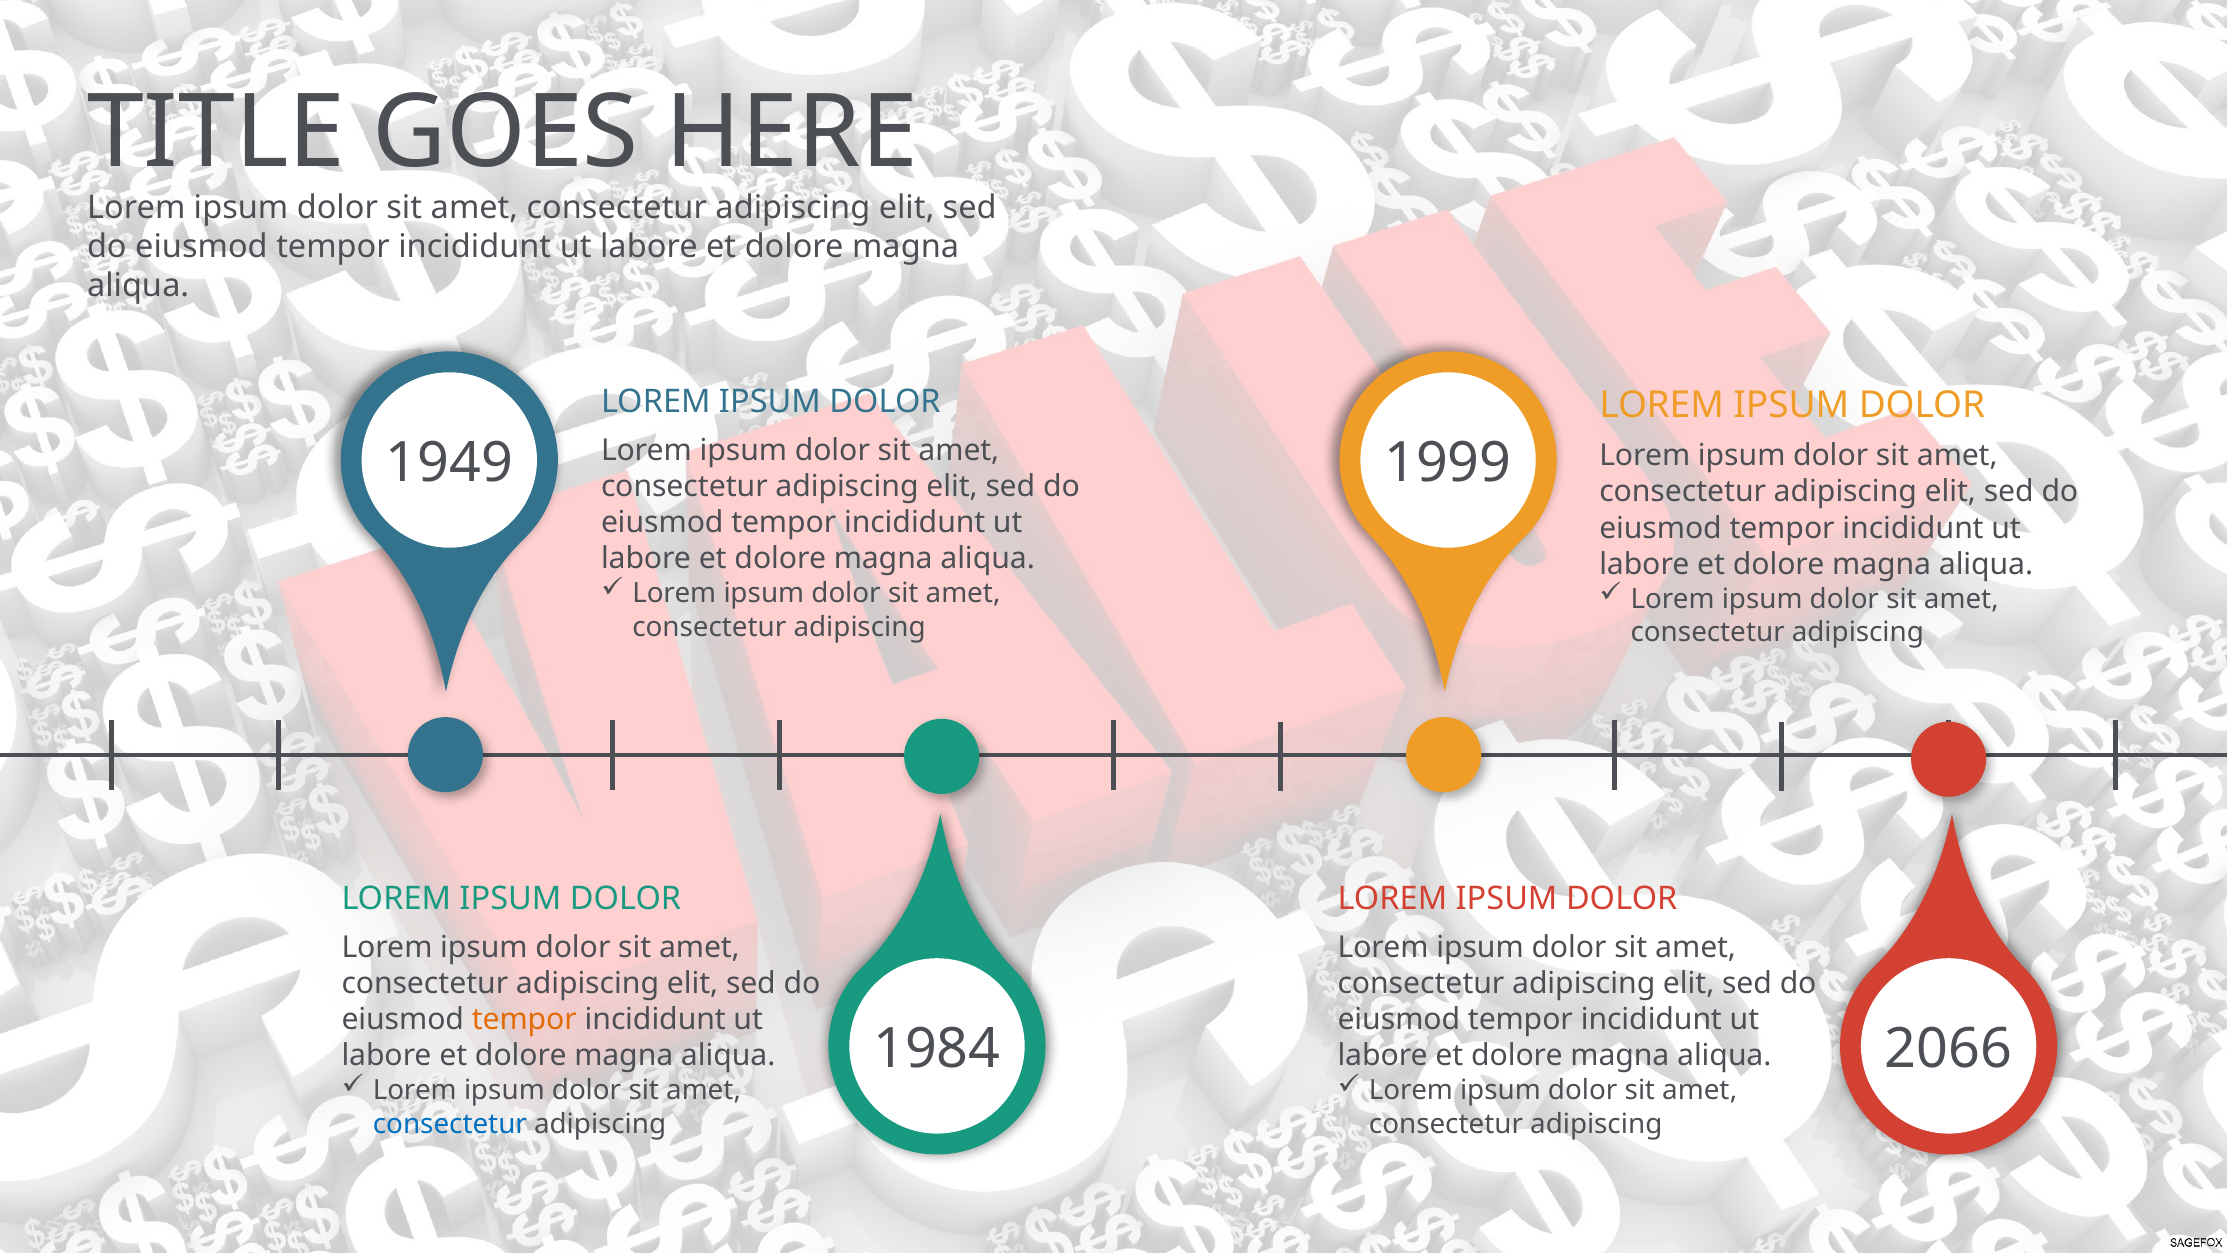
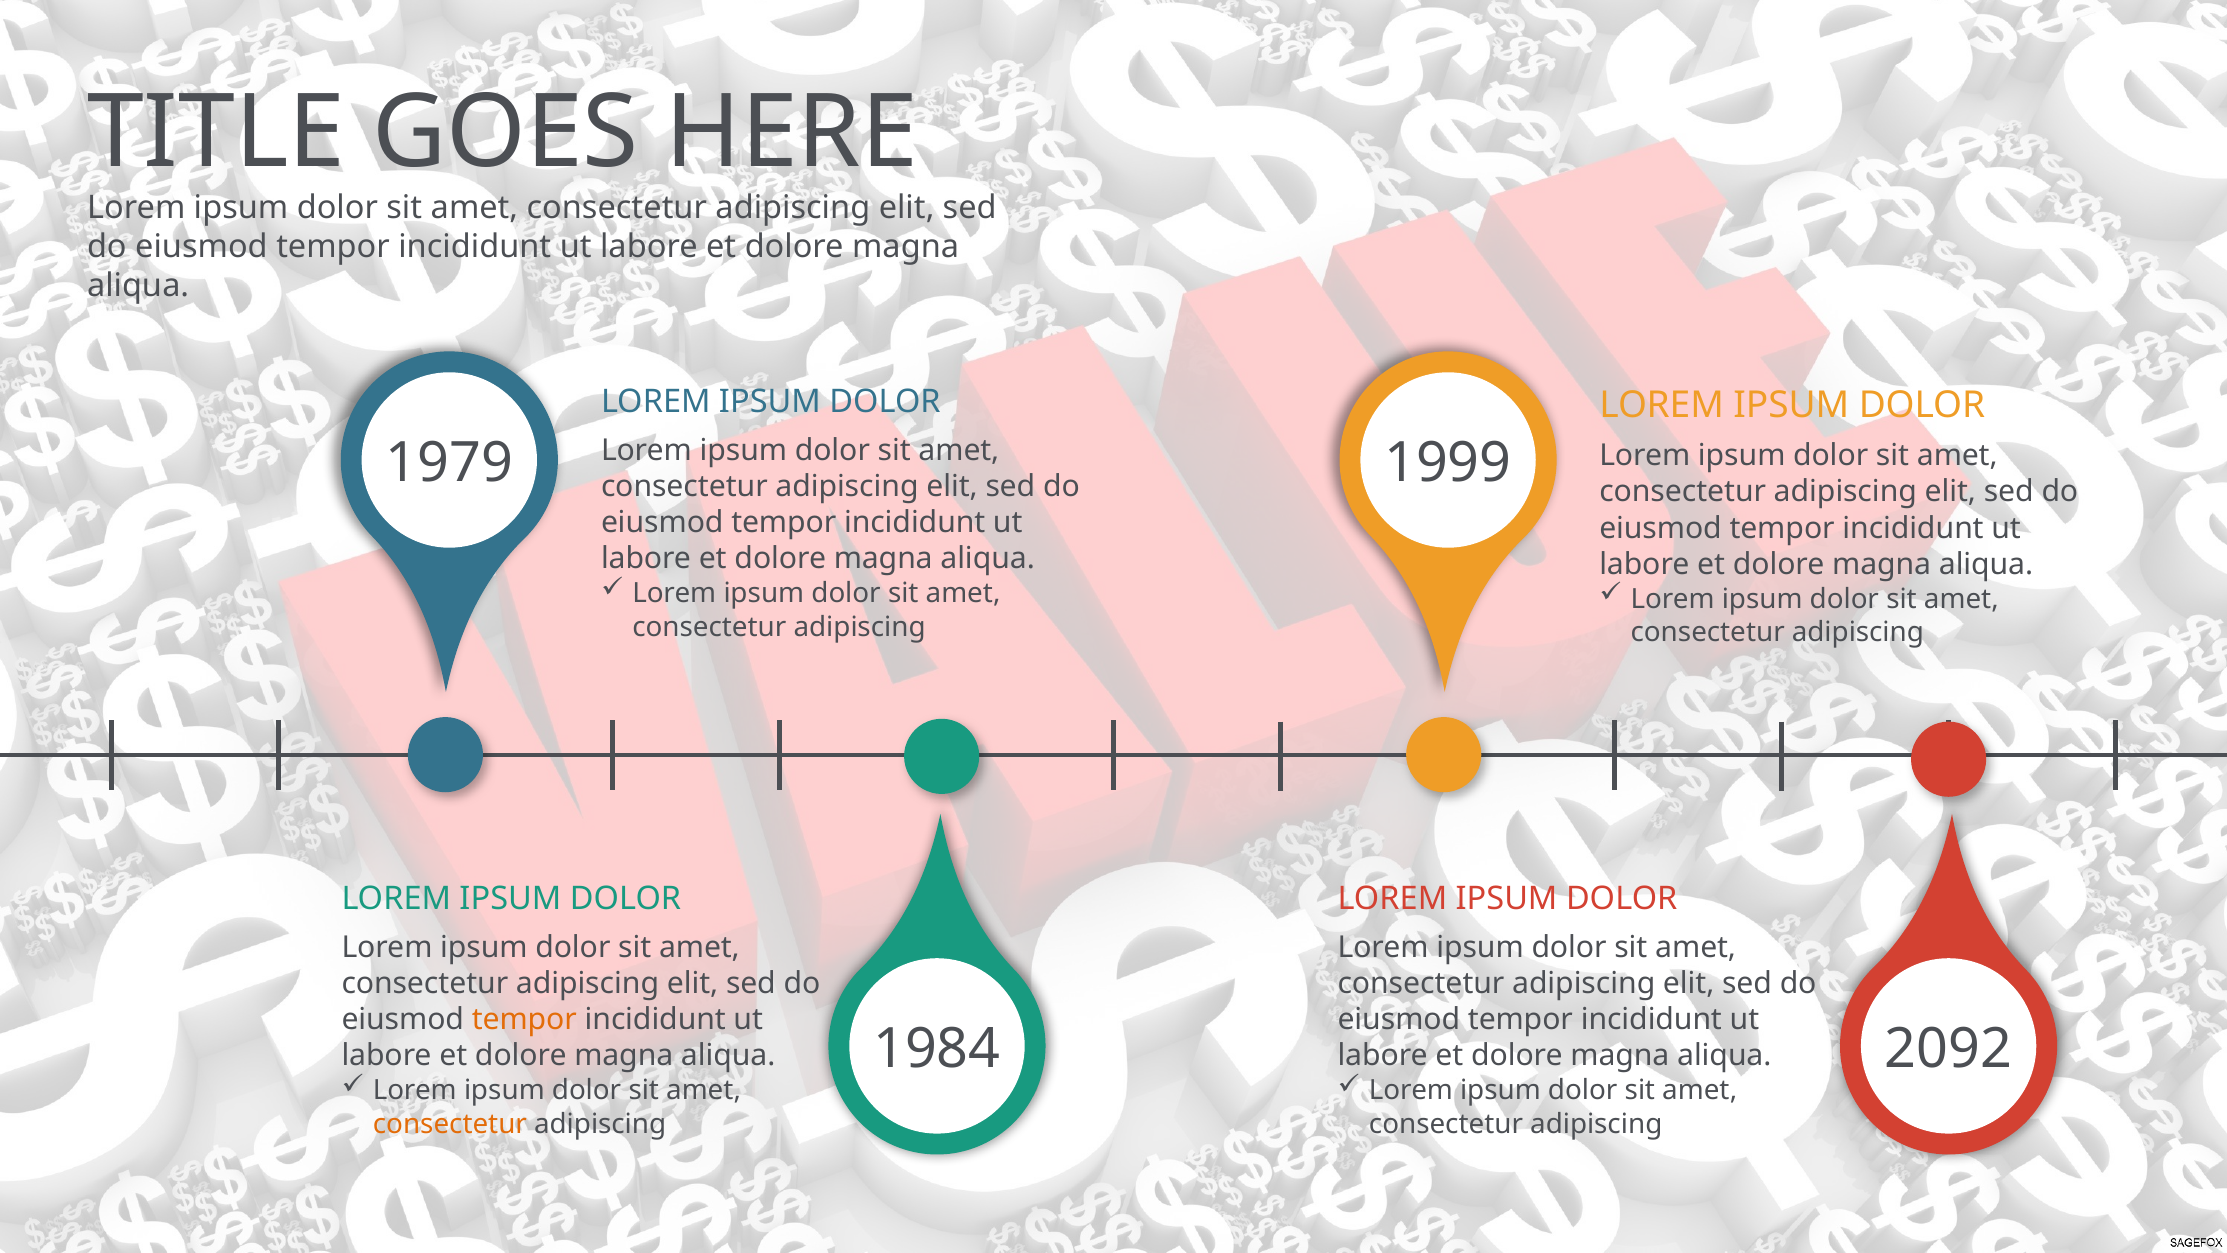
1949: 1949 -> 1979
2066: 2066 -> 2092
consectetur at (450, 1124) colour: blue -> orange
